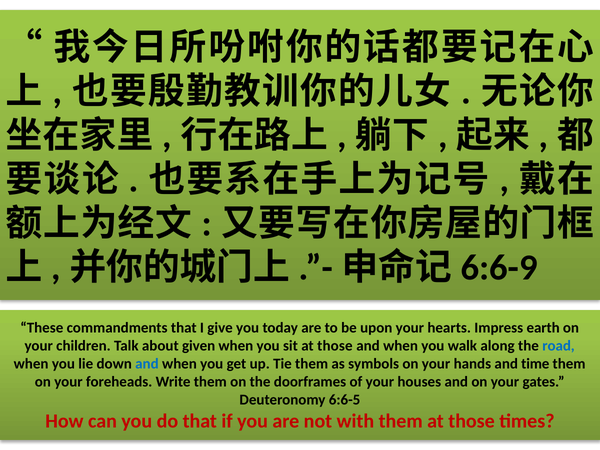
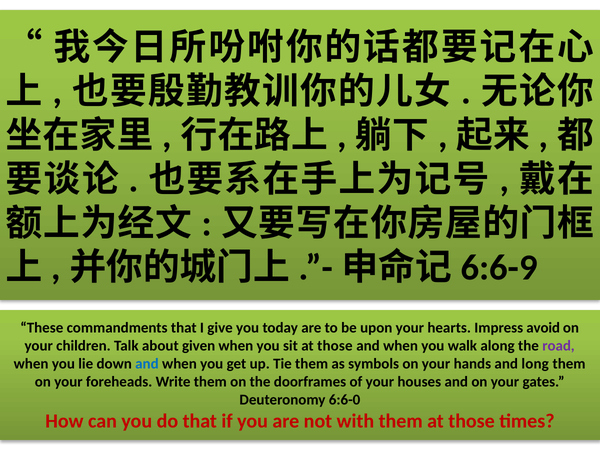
earth: earth -> avoid
road colour: blue -> purple
time: time -> long
6:6-5: 6:6-5 -> 6:6-0
